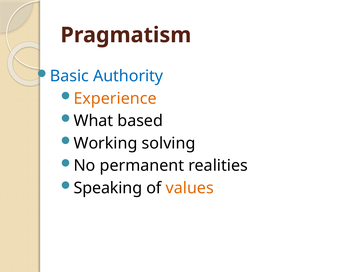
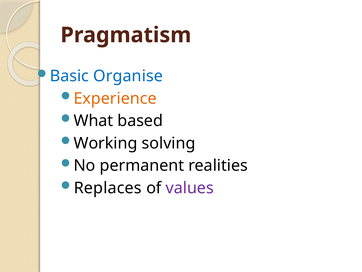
Authority: Authority -> Organise
Speaking: Speaking -> Replaces
values colour: orange -> purple
